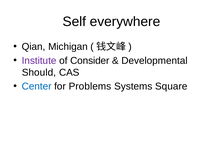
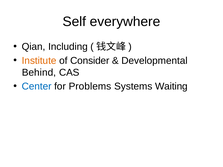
Michigan: Michigan -> Including
Institute colour: purple -> orange
Should: Should -> Behind
Square: Square -> Waiting
